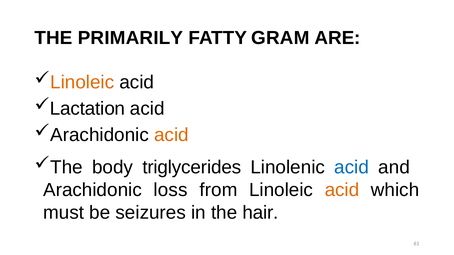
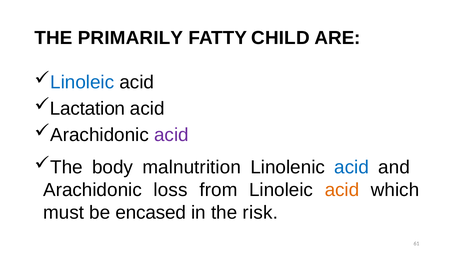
GRAM: GRAM -> CHILD
Linoleic at (82, 82) colour: orange -> blue
acid at (171, 135) colour: orange -> purple
triglycerides: triglycerides -> malnutrition
seizures: seizures -> encased
hair: hair -> risk
